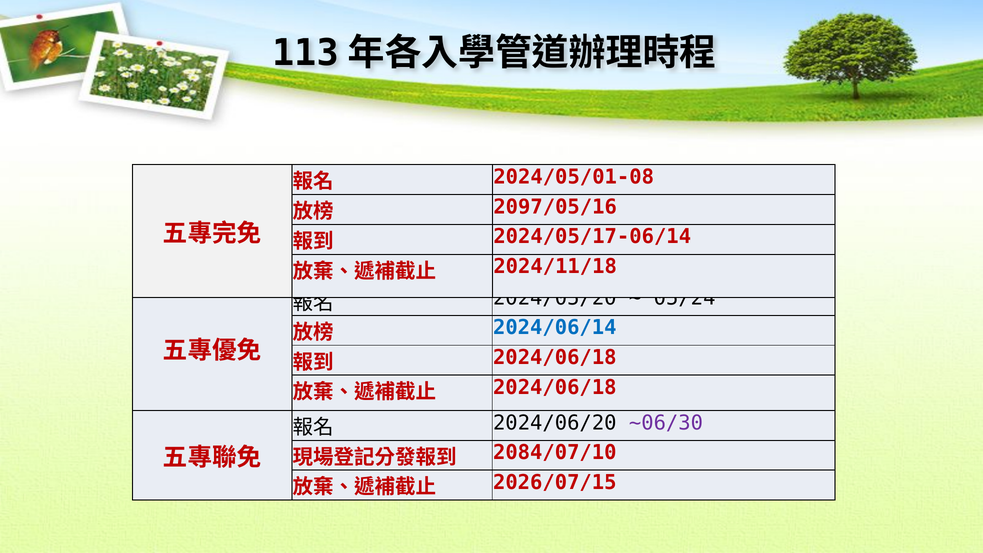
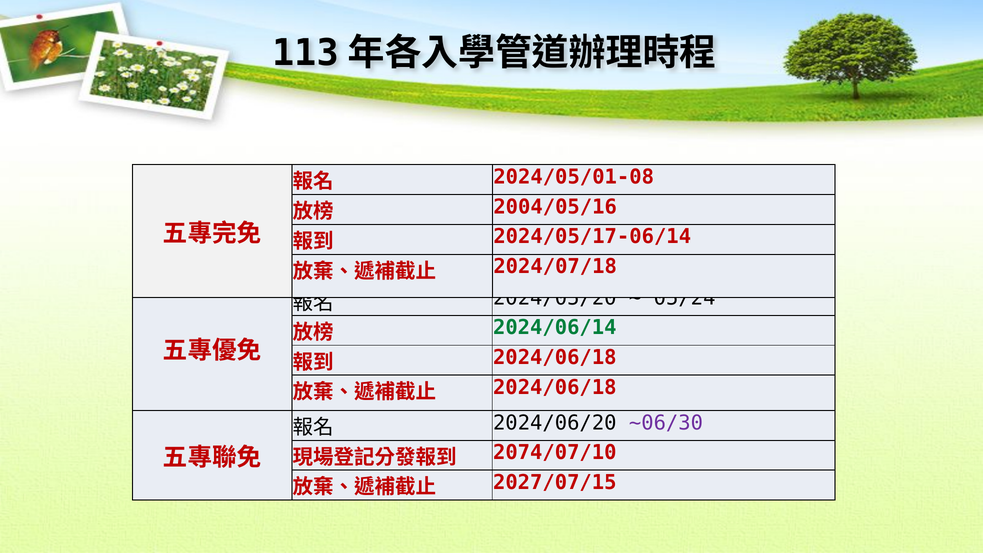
2097/05/16: 2097/05/16 -> 2004/05/16
2024/11/18: 2024/11/18 -> 2024/07/18
2024/06/14 colour: blue -> green
2084/07/10: 2084/07/10 -> 2074/07/10
2026/07/15: 2026/07/15 -> 2027/07/15
